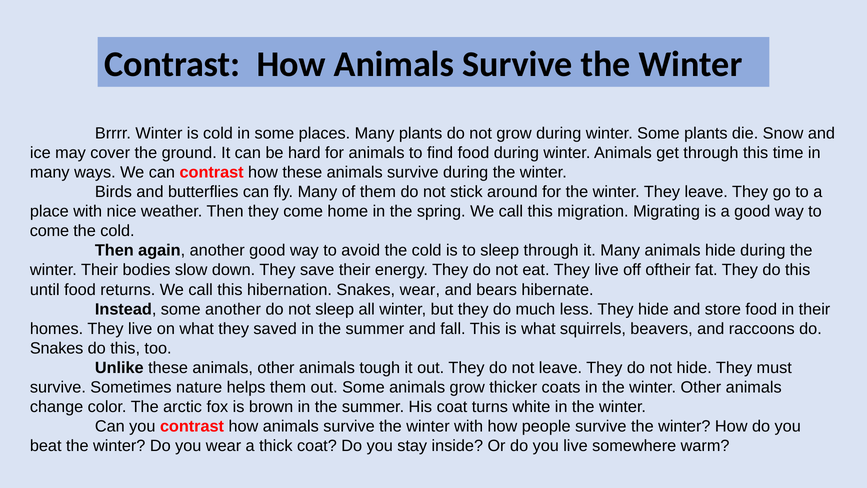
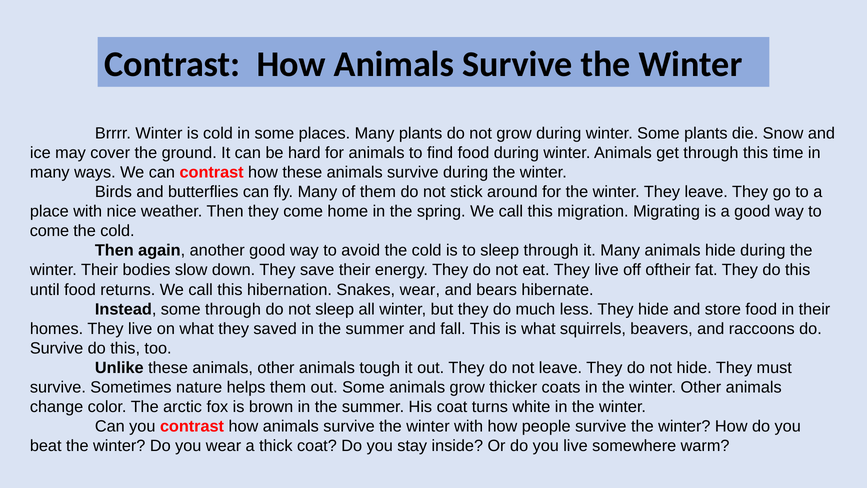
some another: another -> through
Snakes at (57, 348): Snakes -> Survive
